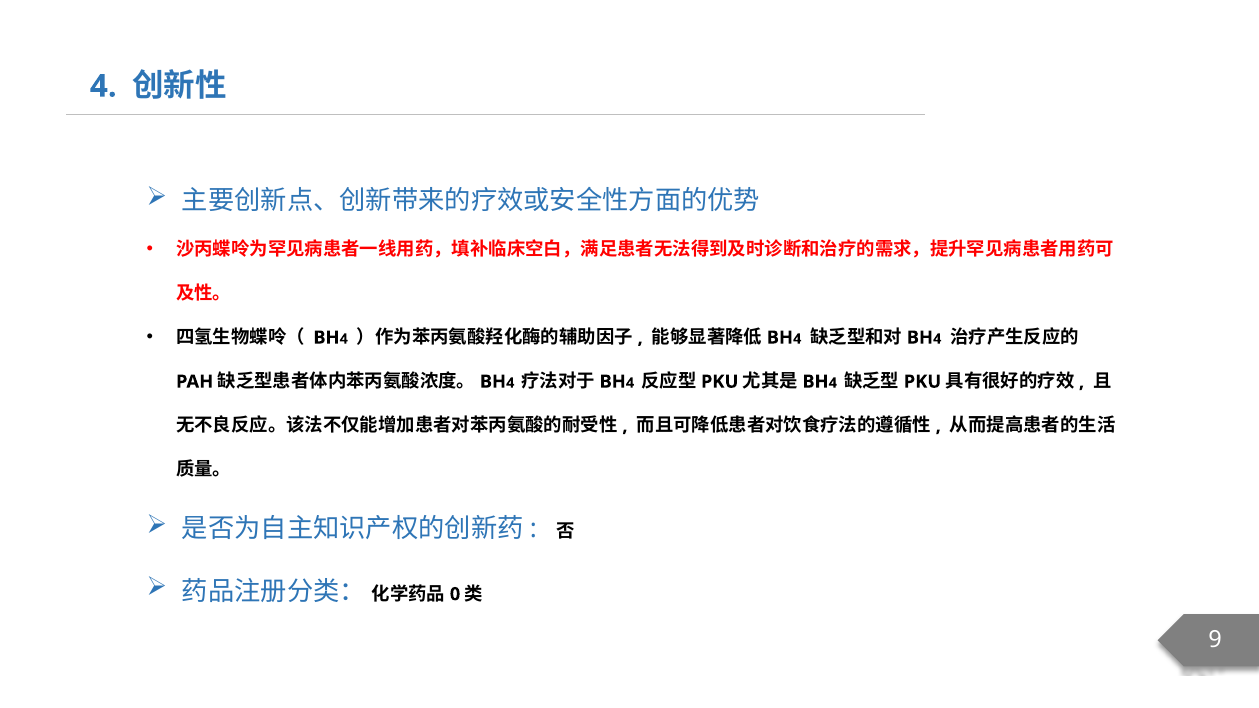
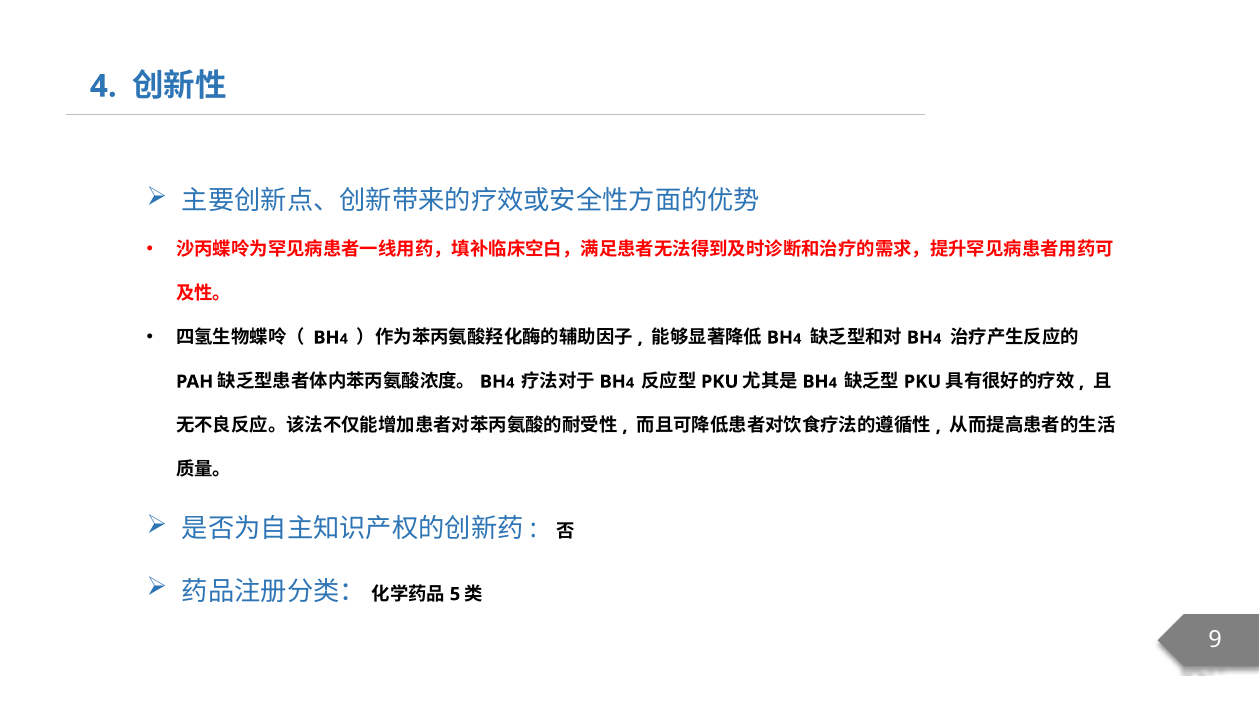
0: 0 -> 5
